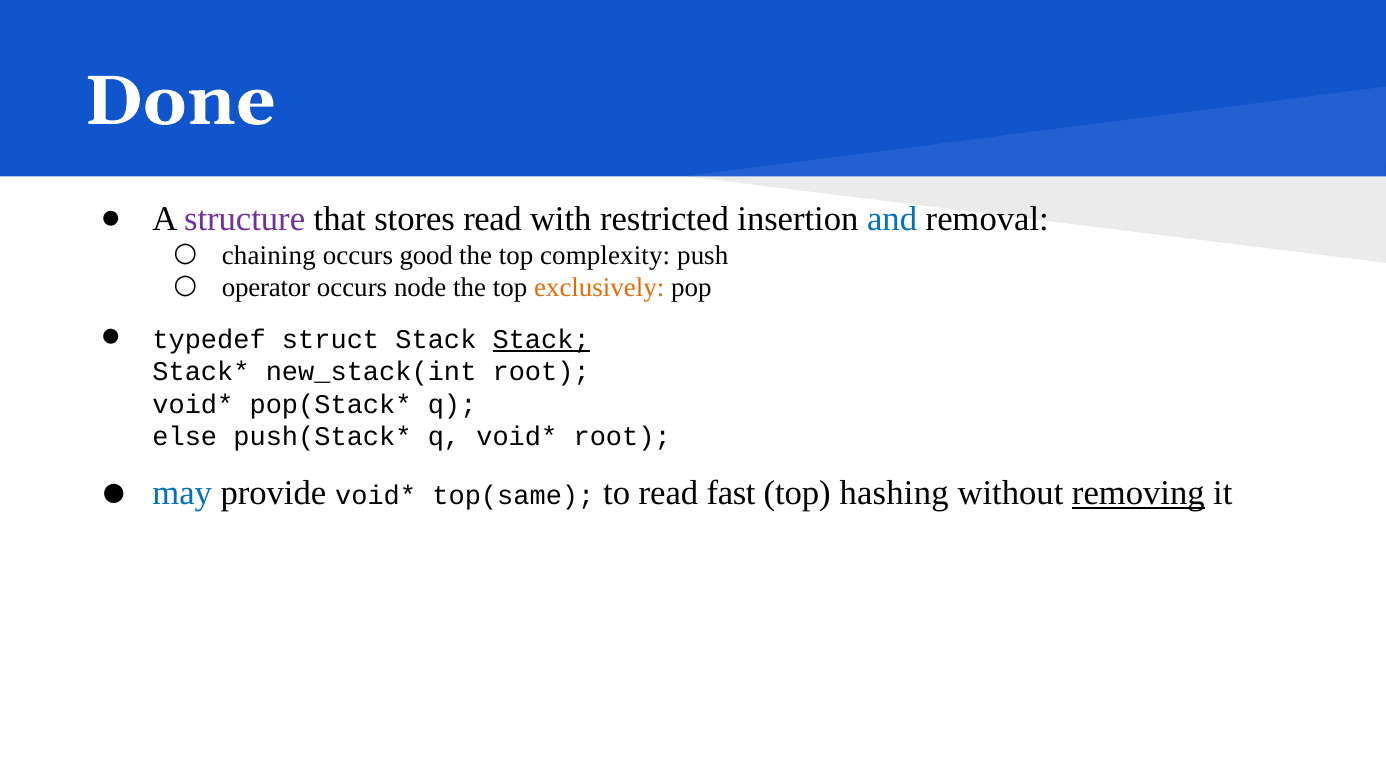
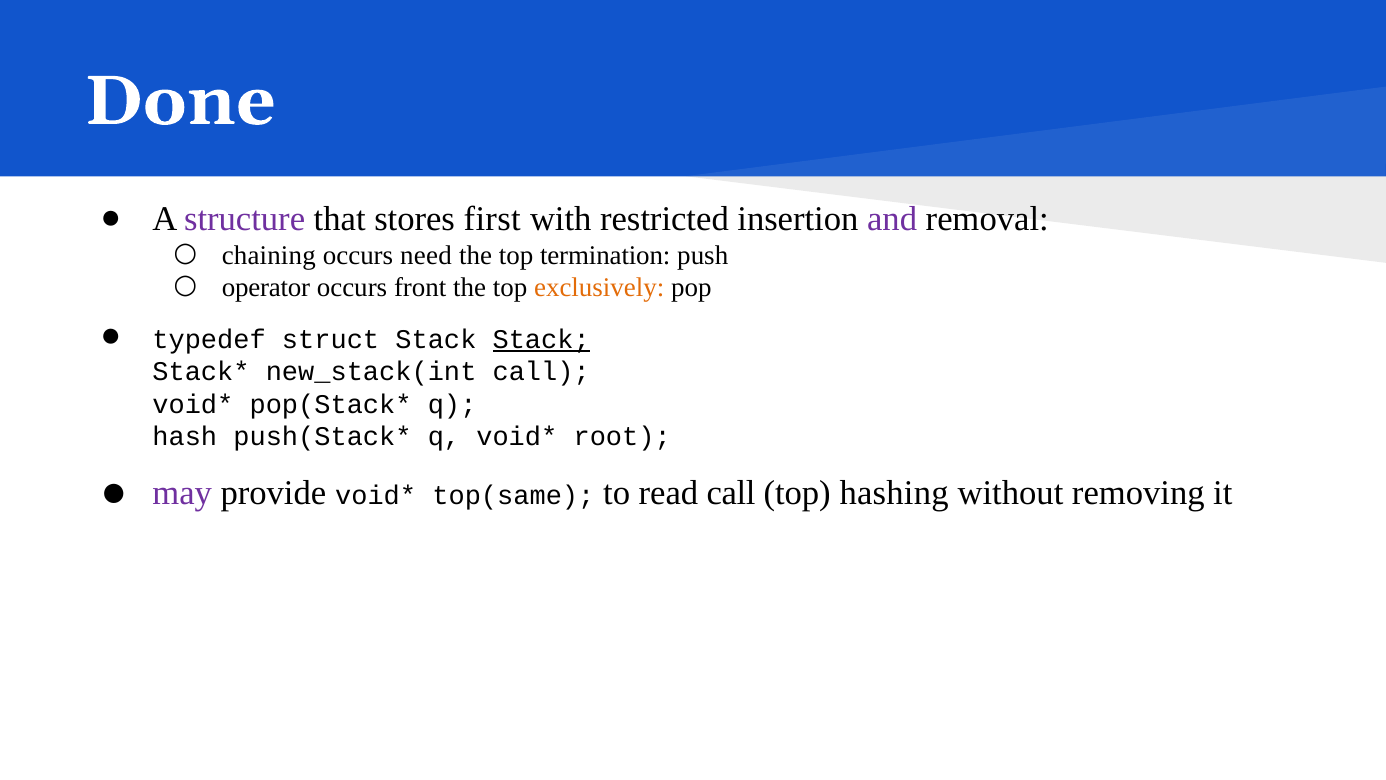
stores read: read -> first
and colour: blue -> purple
good: good -> need
complexity: complexity -> termination
node: node -> front
new_stack(int root: root -> call
else: else -> hash
may colour: blue -> purple
read fast: fast -> call
removing underline: present -> none
